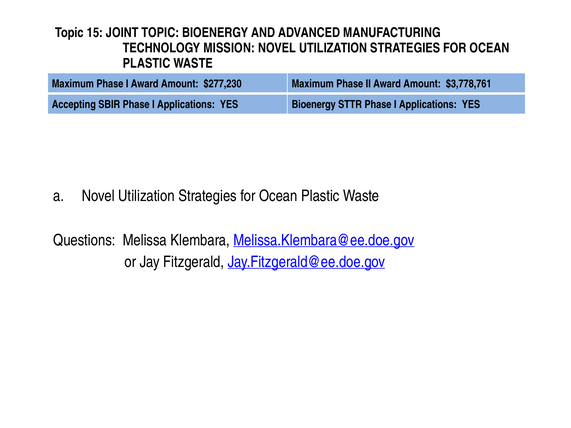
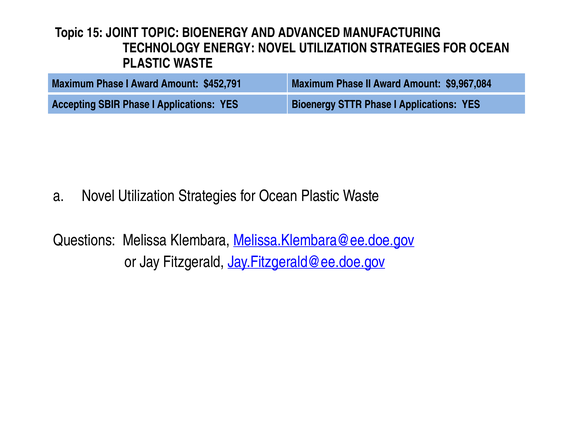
MISSION: MISSION -> ENERGY
$277,230: $277,230 -> $452,791
$3,778,761: $3,778,761 -> $9,967,084
